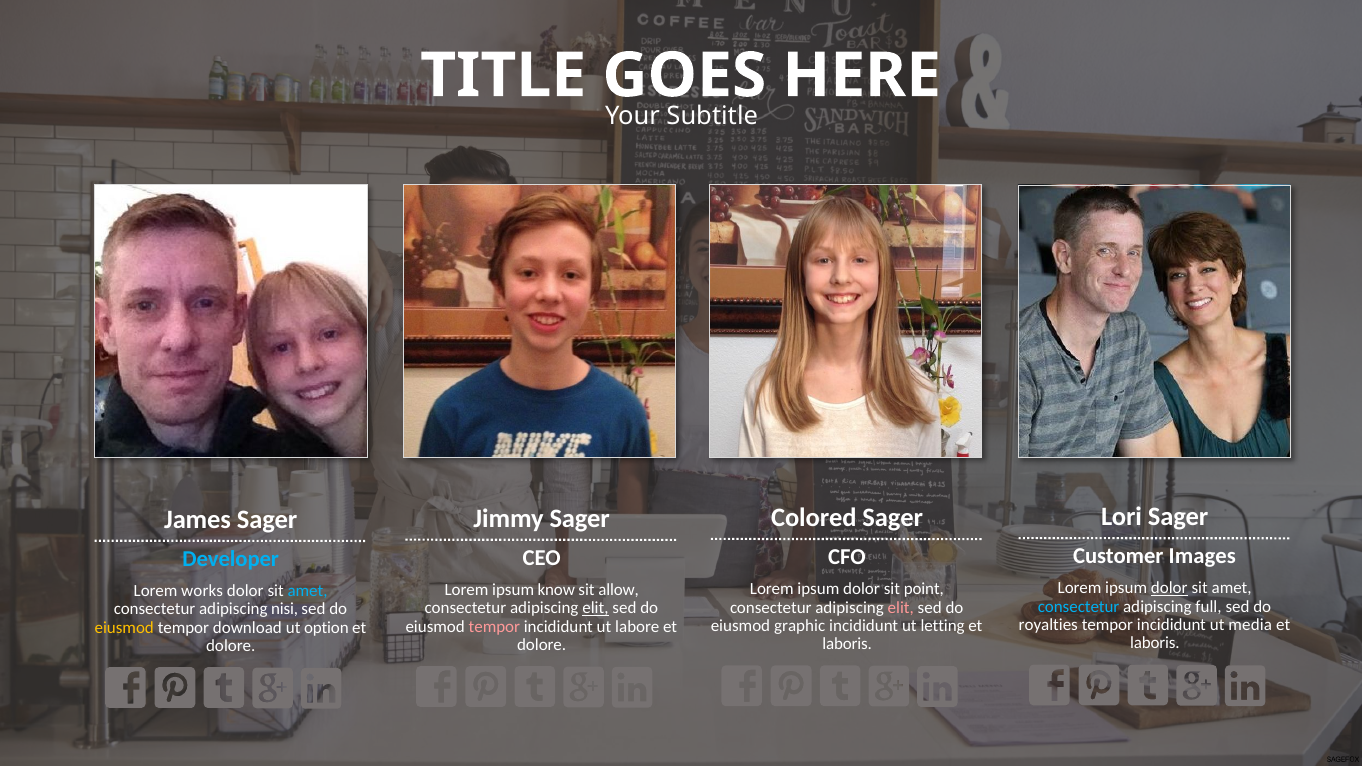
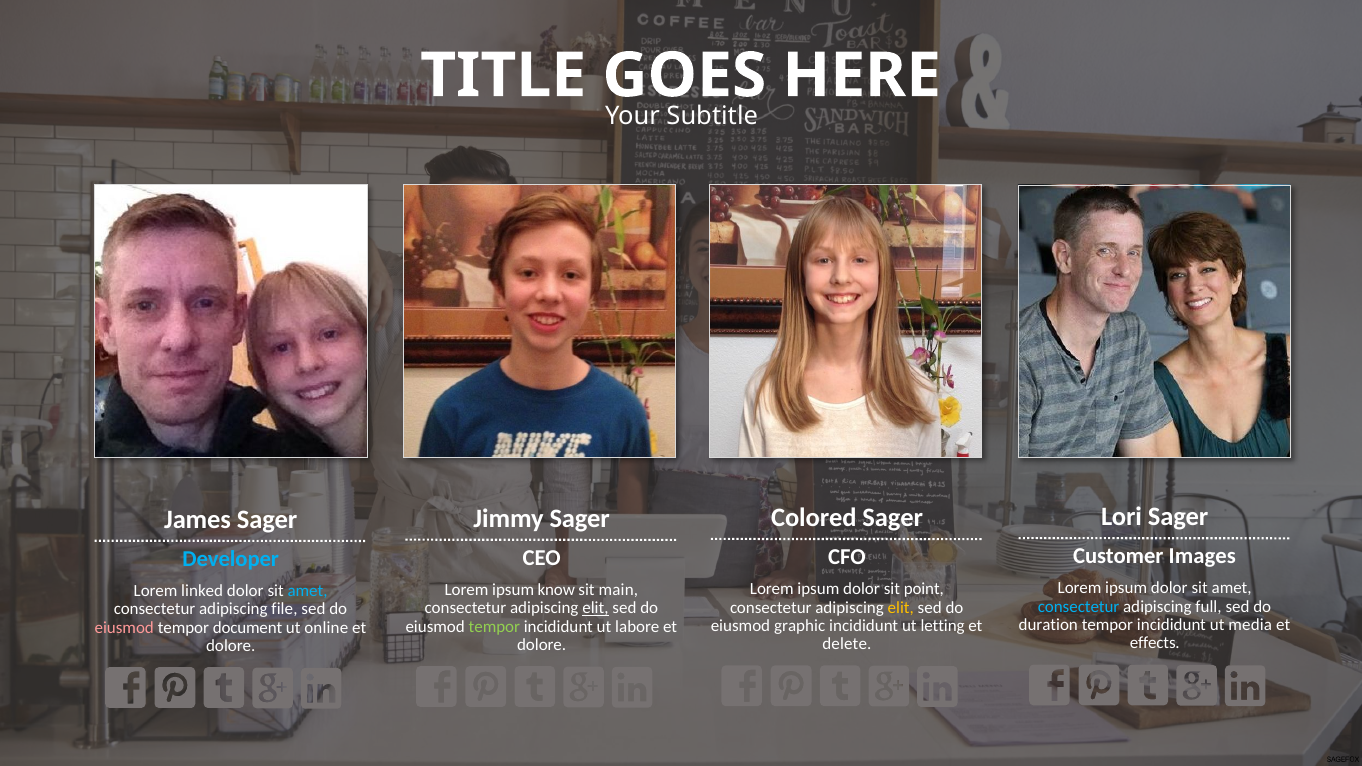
dolor at (1169, 588) underline: present -> none
allow: allow -> main
works: works -> linked
elit at (901, 607) colour: pink -> yellow
nisi: nisi -> file
royalties: royalties -> duration
tempor at (494, 627) colour: pink -> light green
eiusmod at (124, 628) colour: yellow -> pink
download: download -> document
option: option -> online
laboris at (1155, 643): laboris -> effects
laboris at (847, 644): laboris -> delete
